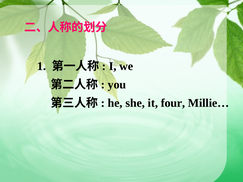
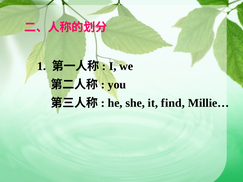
four: four -> find
